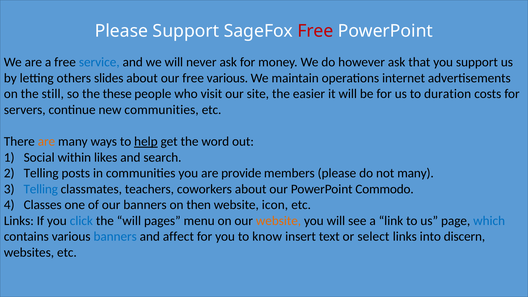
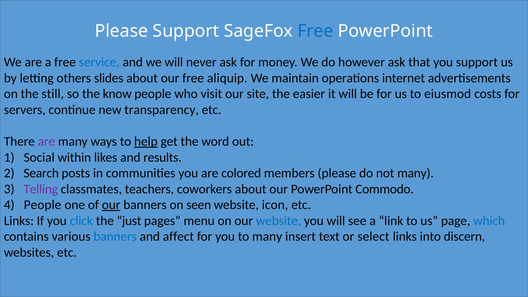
Free at (315, 31) colour: red -> blue
free various: various -> aliquip
these: these -> know
duration: duration -> eiusmod
new communities: communities -> transparency
are at (46, 141) colour: orange -> purple
search: search -> results
Telling at (41, 173): Telling -> Search
provide: provide -> colored
Telling at (41, 189) colour: blue -> purple
Classes at (43, 205): Classes -> People
our at (111, 205) underline: none -> present
then: then -> seen
the will: will -> just
website at (278, 221) colour: orange -> blue
to know: know -> many
